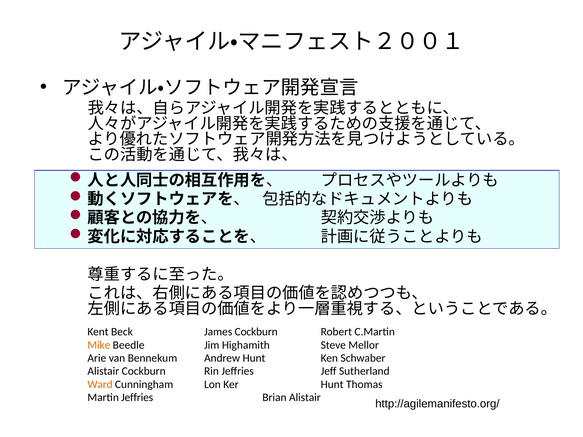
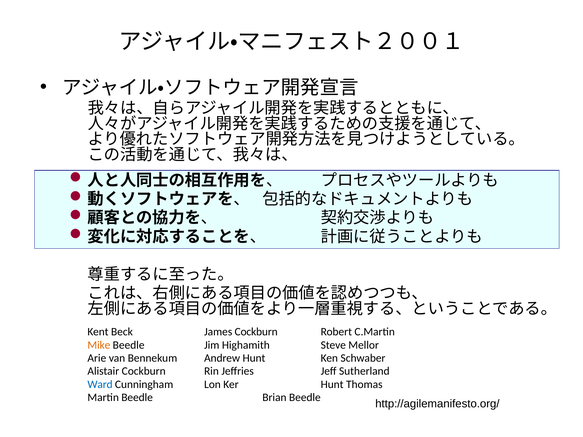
Ward colour: orange -> blue
Martin Jeffries: Jeffries -> Beedle
Brian Alistair: Alistair -> Beedle
